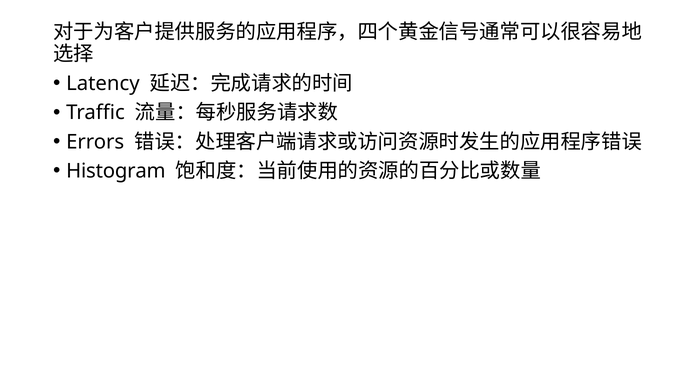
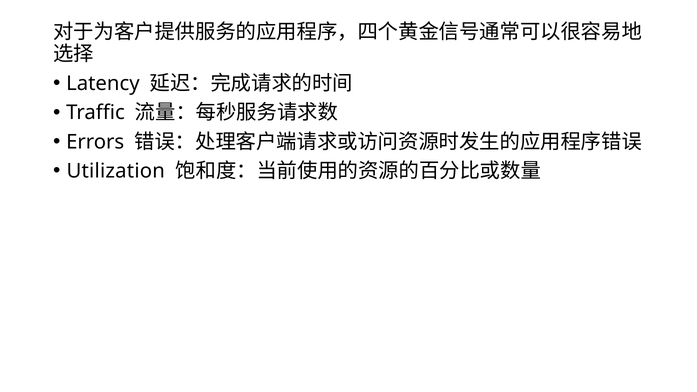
Histogram: Histogram -> Utilization
